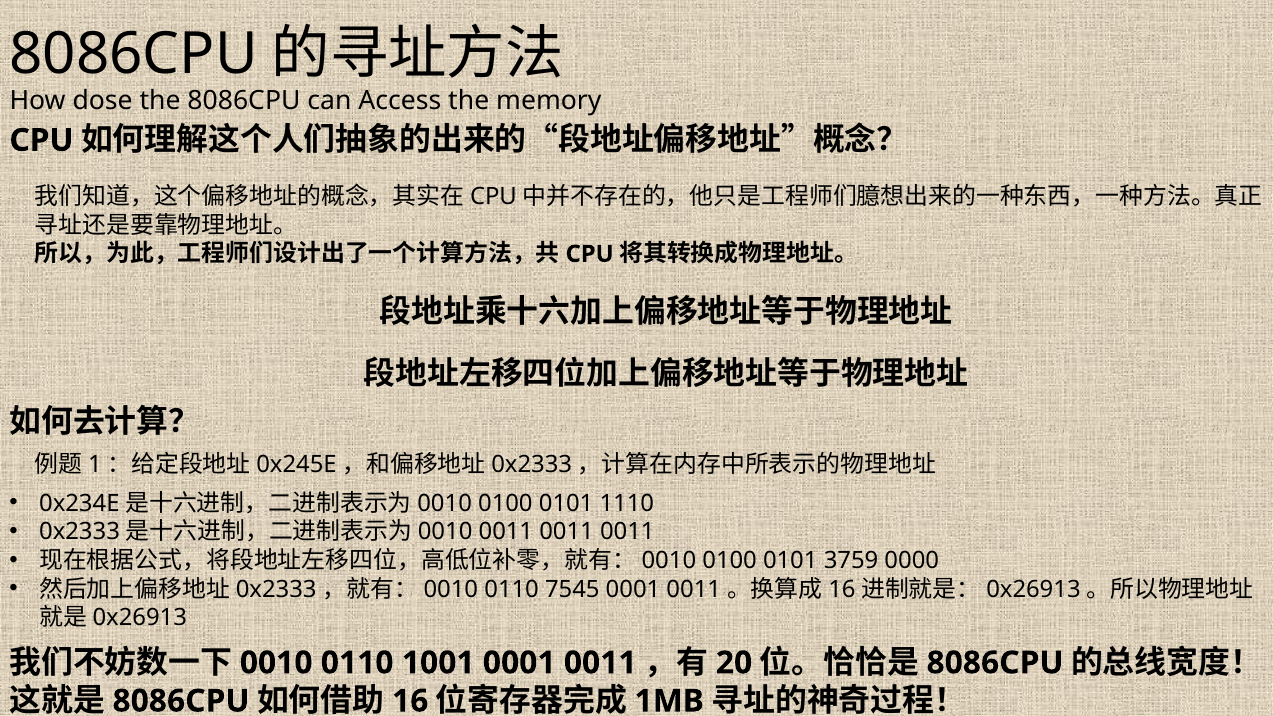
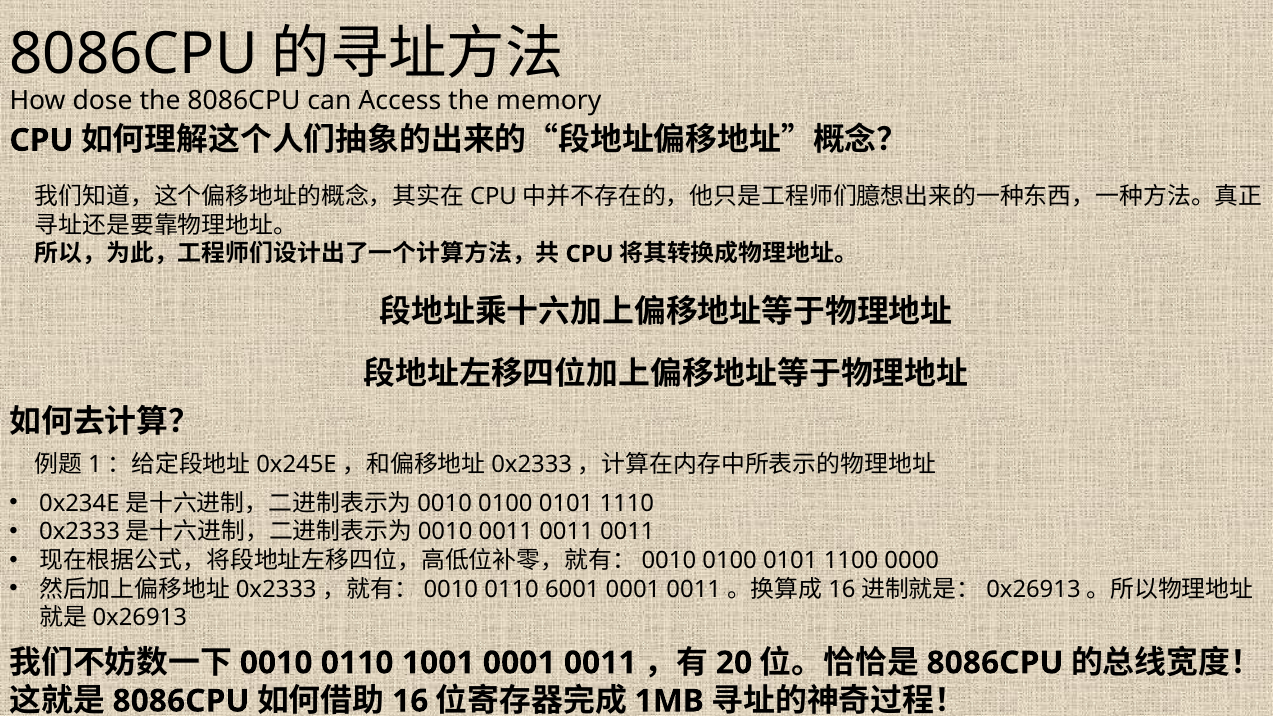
3759: 3759 -> 1100
7545: 7545 -> 6001
